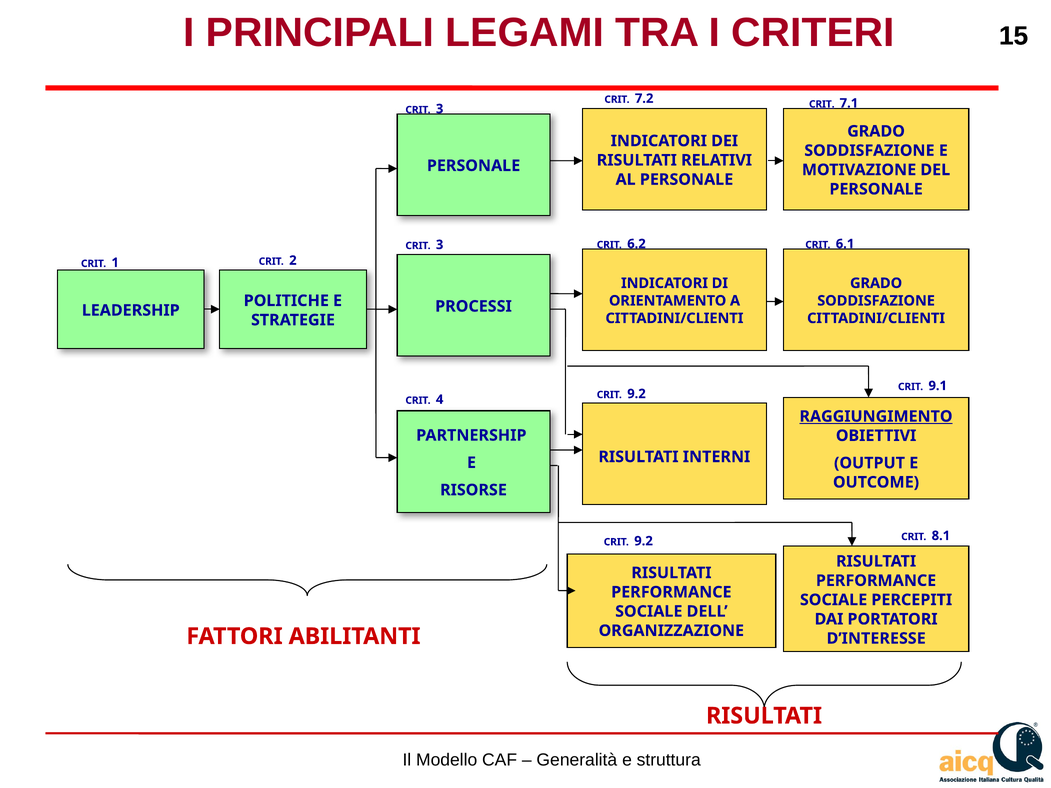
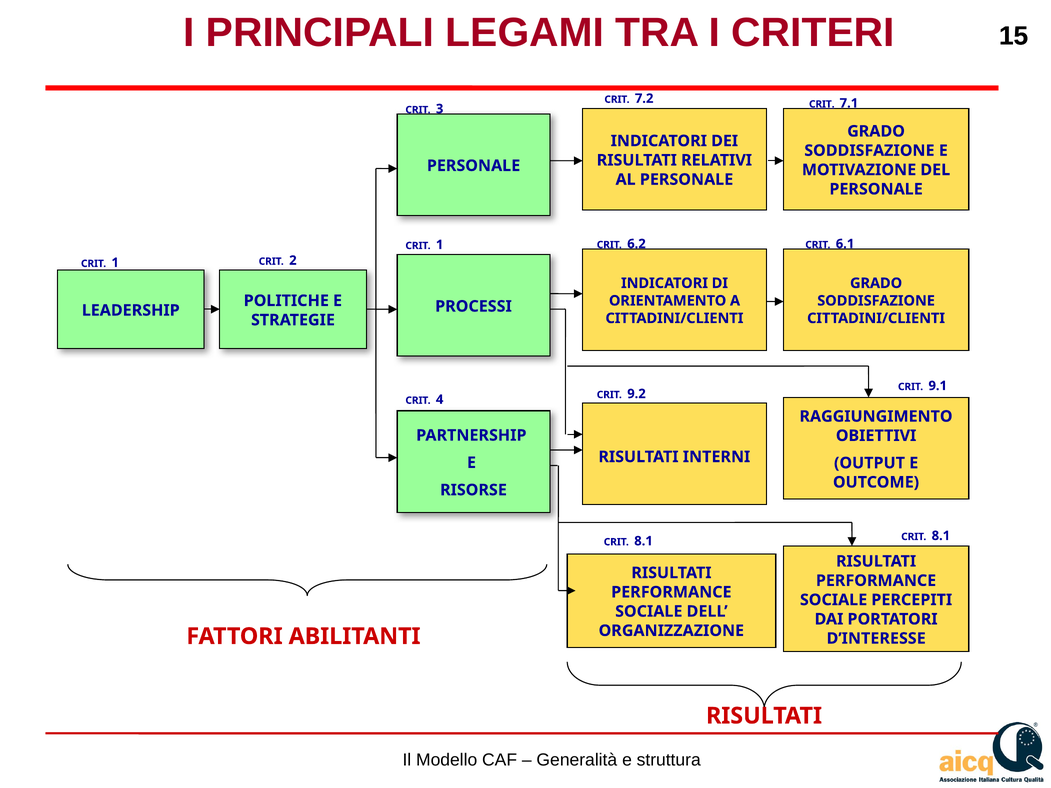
3 at (440, 245): 3 -> 1
RAGGIUNGIMENTO underline: present -> none
9.2 at (644, 541): 9.2 -> 8.1
